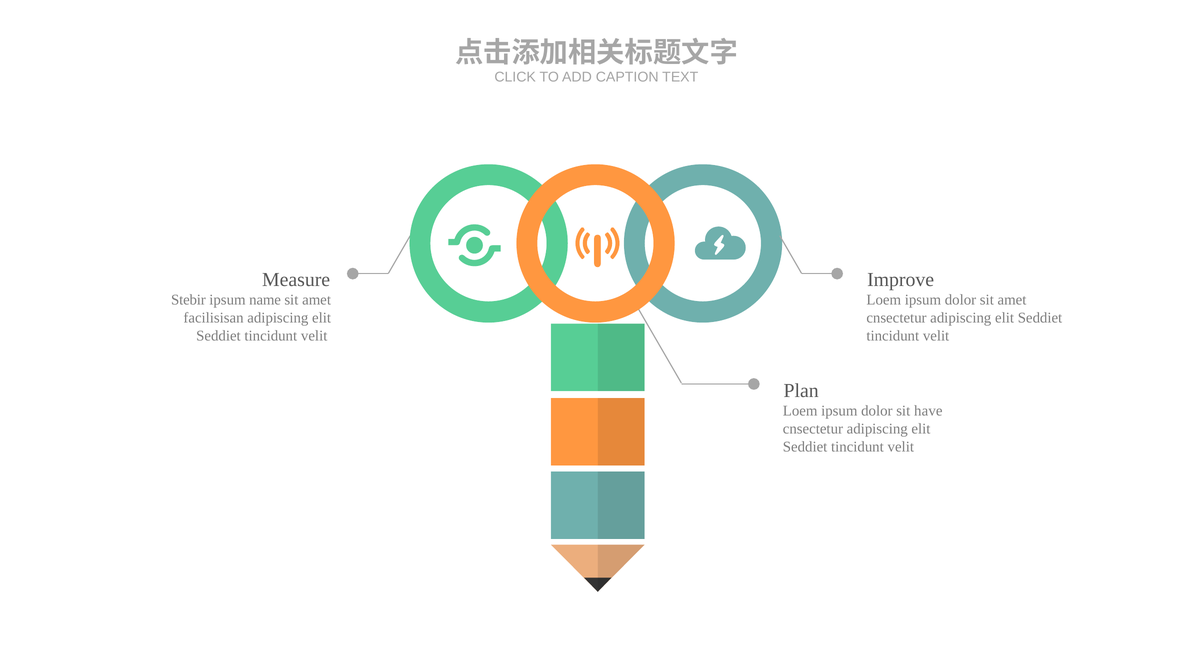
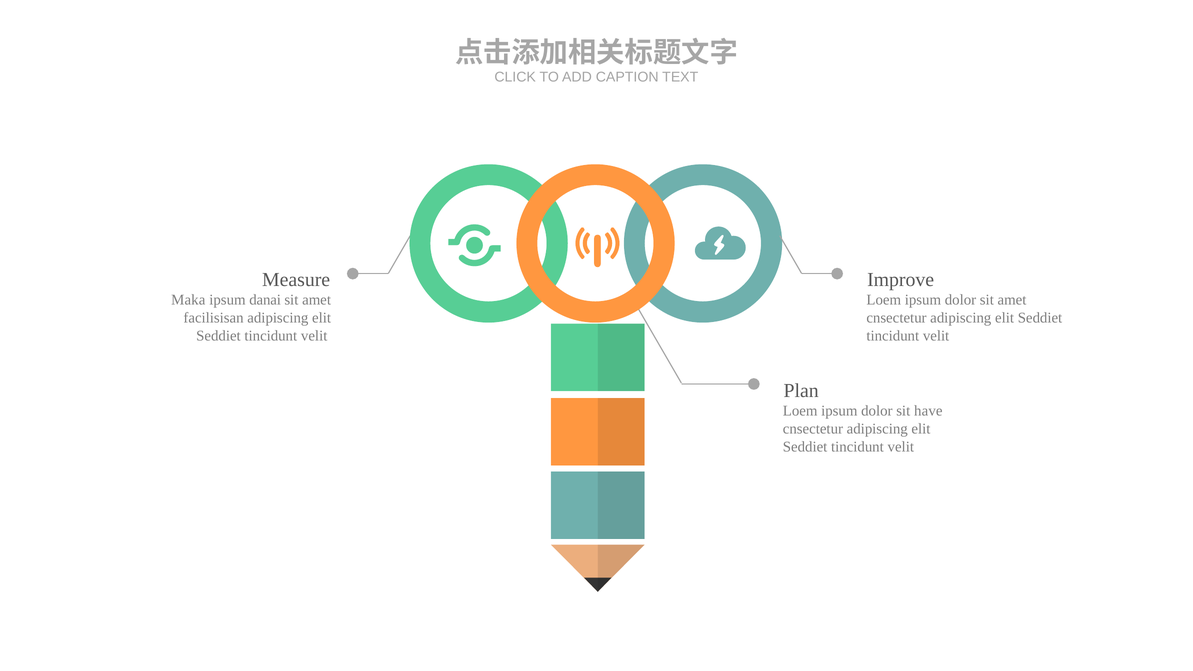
Stebir: Stebir -> Maka
name: name -> danai
